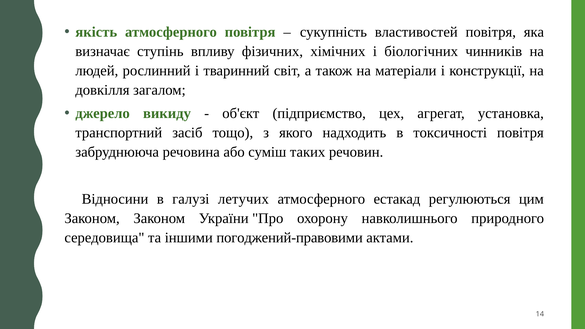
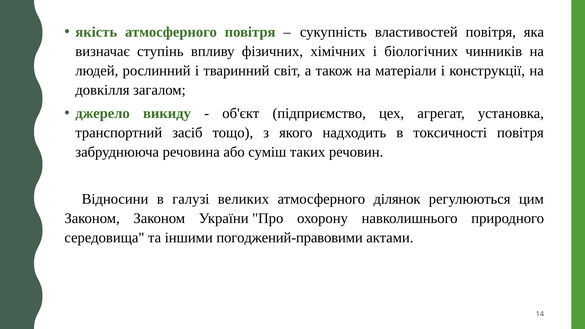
летучих: летучих -> великих
естакад: естакад -> ділянок
